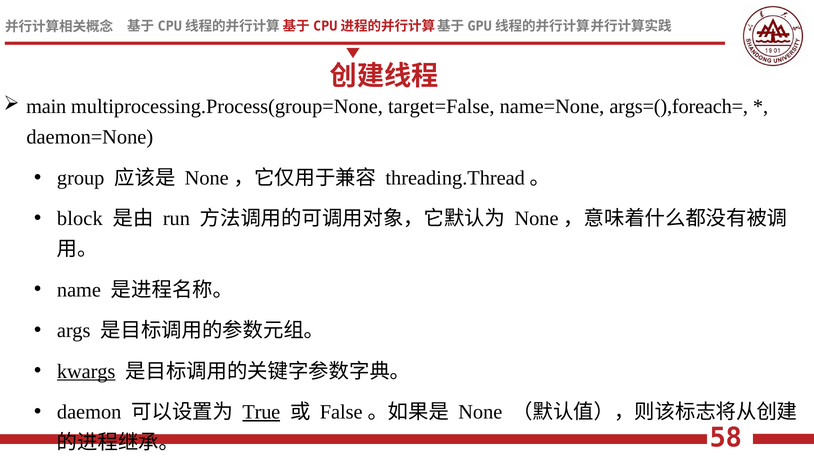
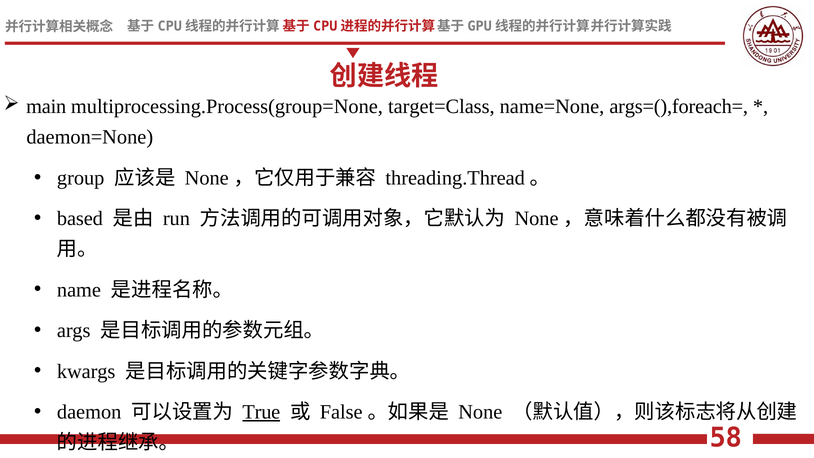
target=False: target=False -> target=Class
block: block -> based
kwargs underline: present -> none
